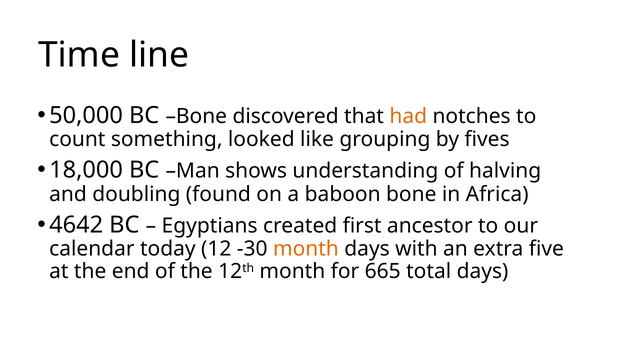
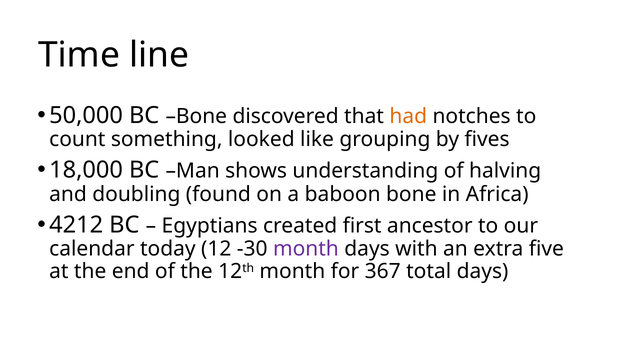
4642: 4642 -> 4212
month at (306, 249) colour: orange -> purple
665: 665 -> 367
